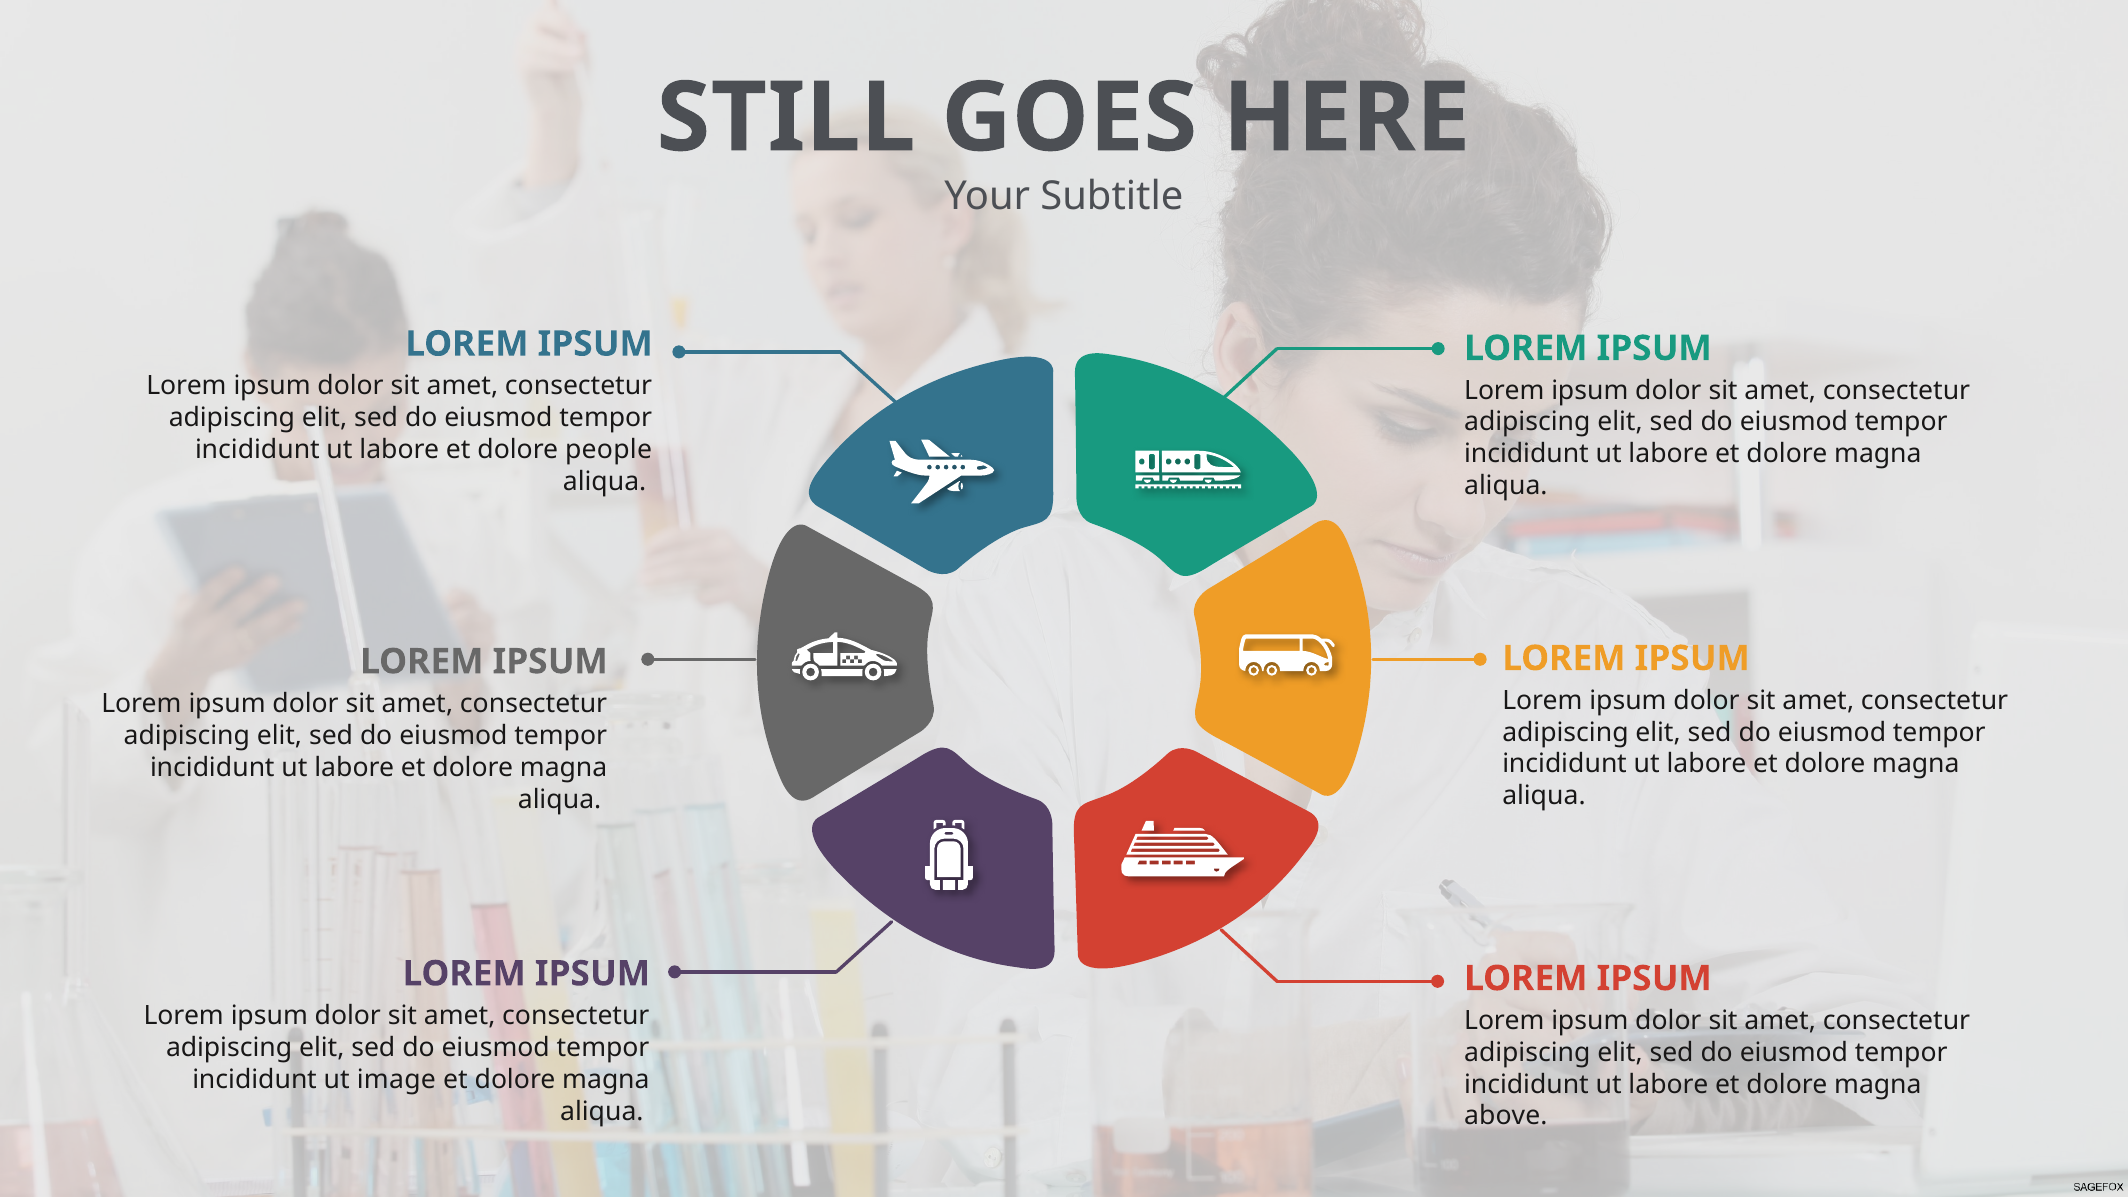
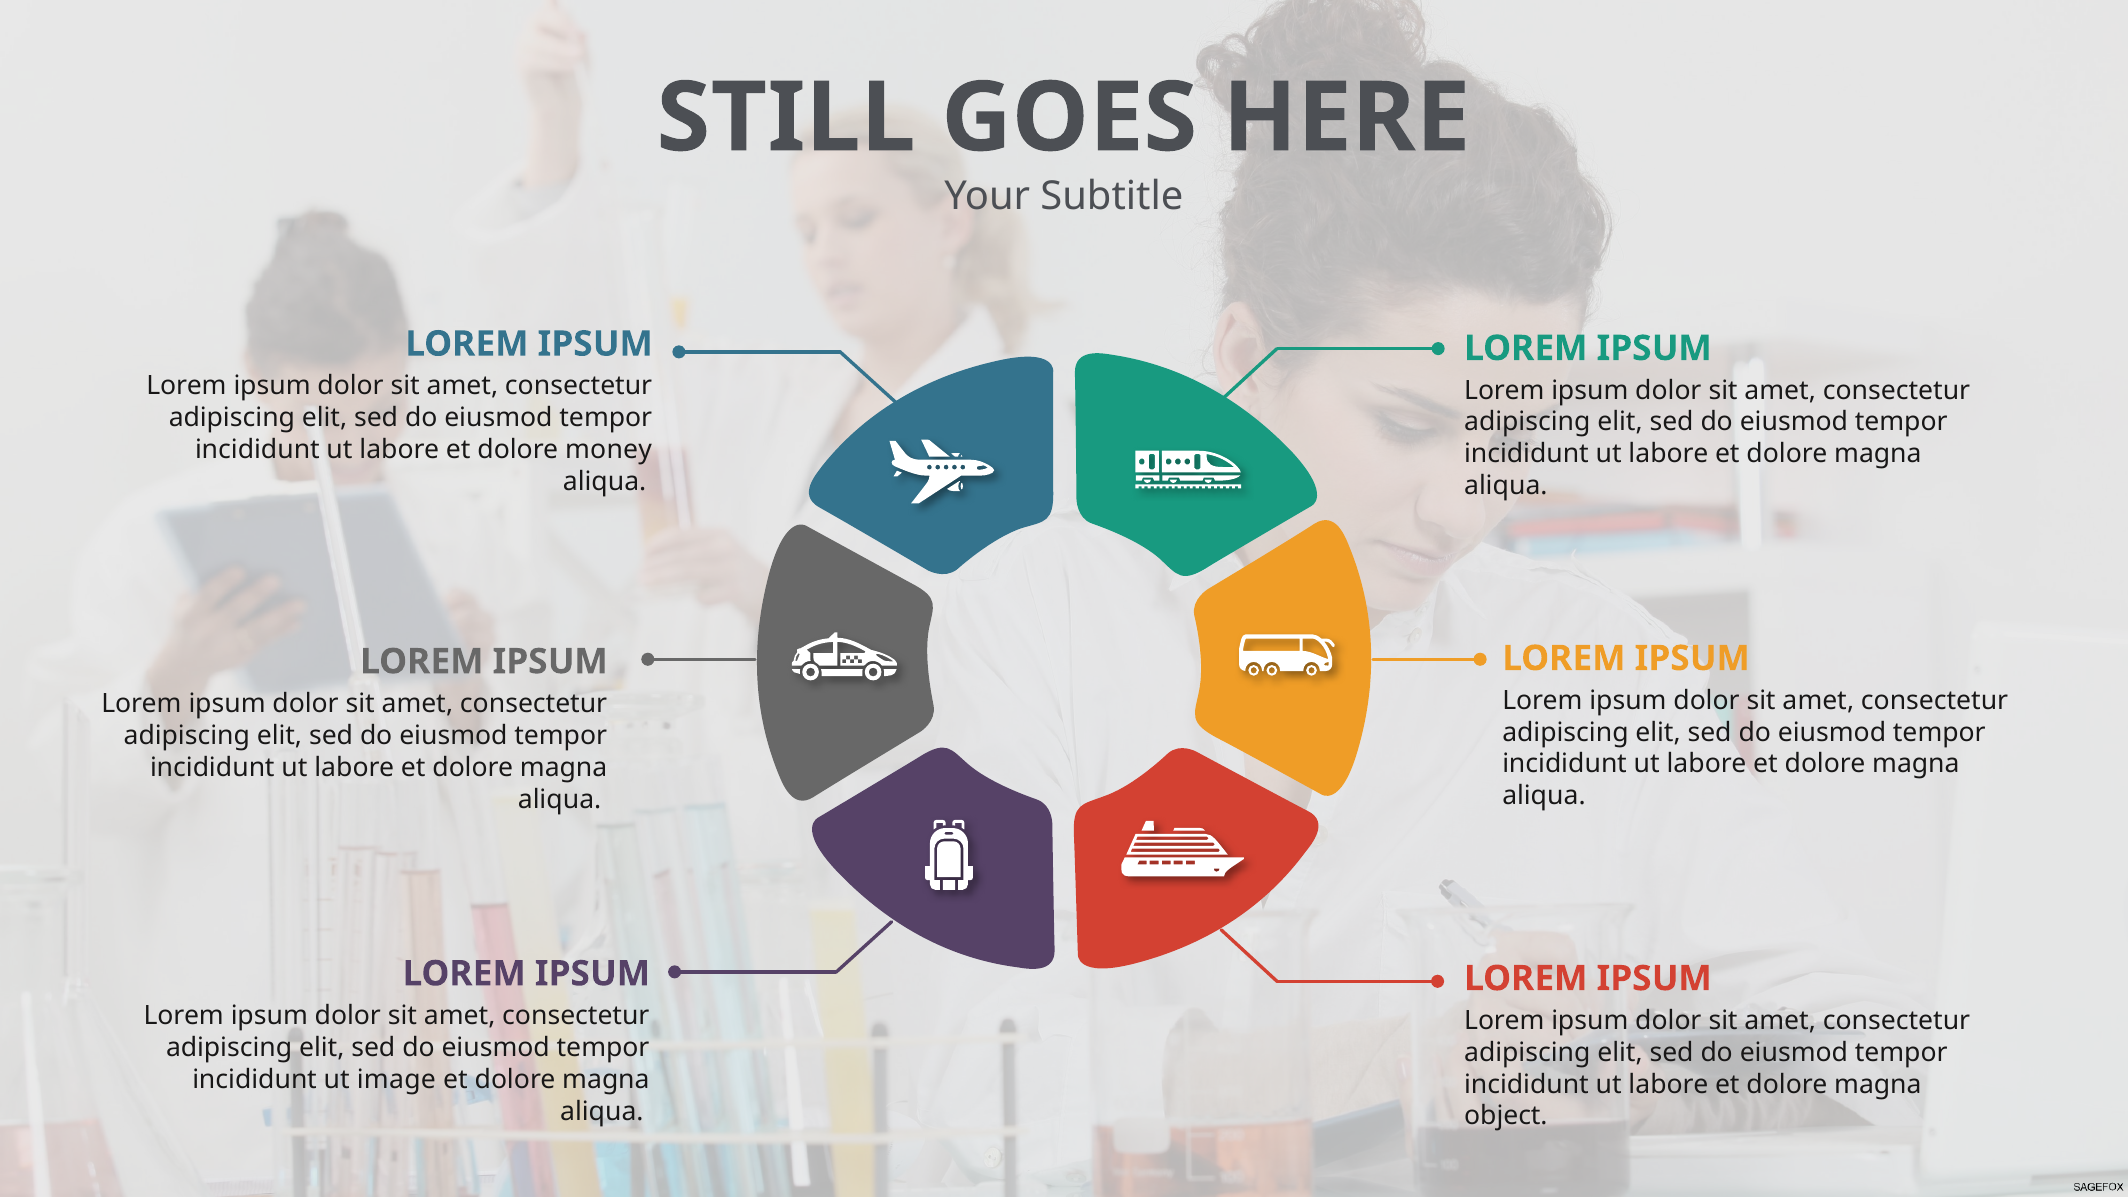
people: people -> money
above: above -> object
